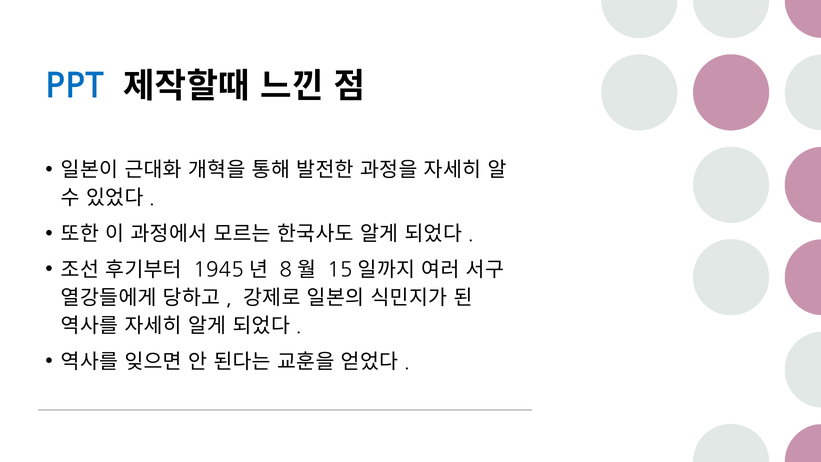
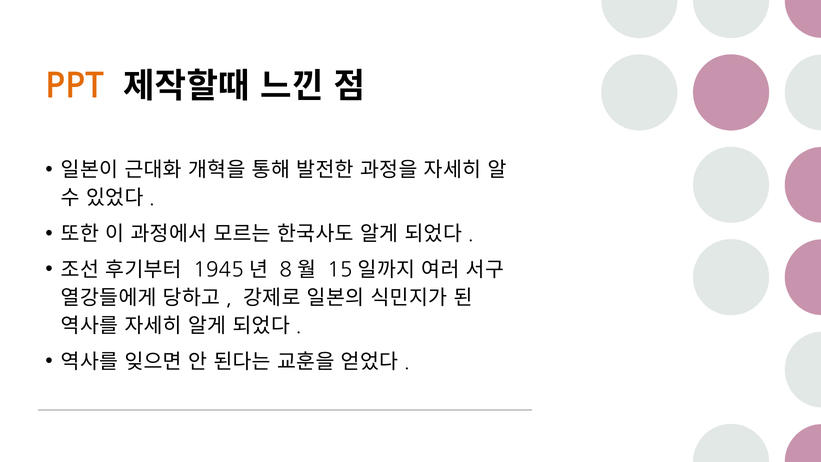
PPT colour: blue -> orange
